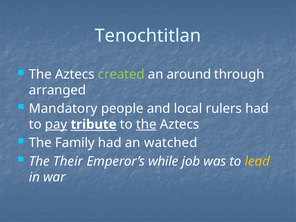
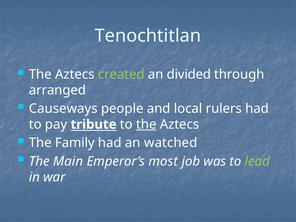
around: around -> divided
Mandatory: Mandatory -> Causeways
pay underline: present -> none
Their: Their -> Main
while: while -> most
lead colour: yellow -> light green
